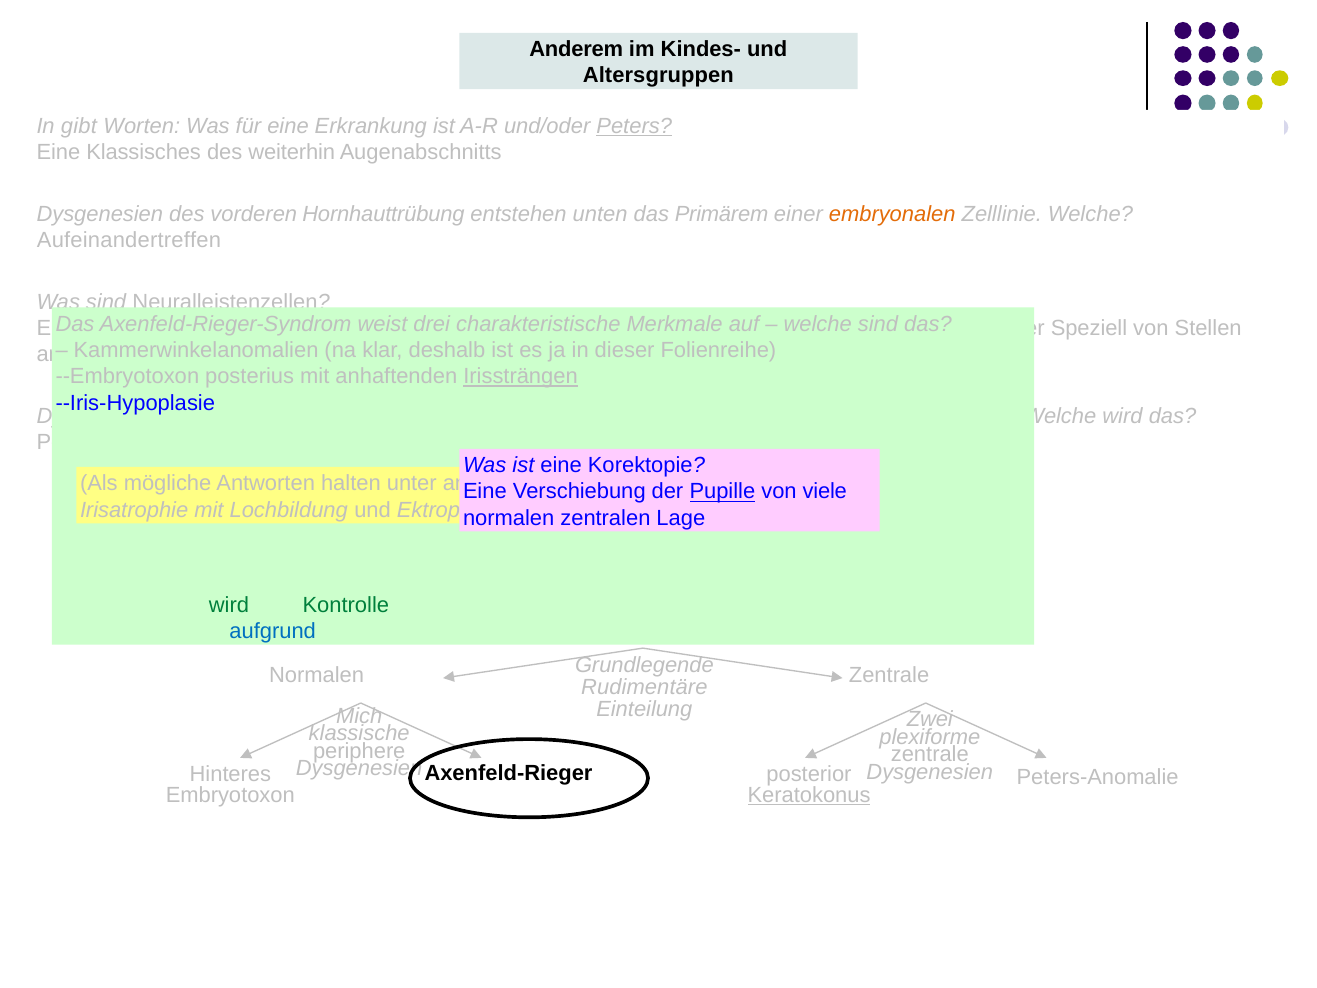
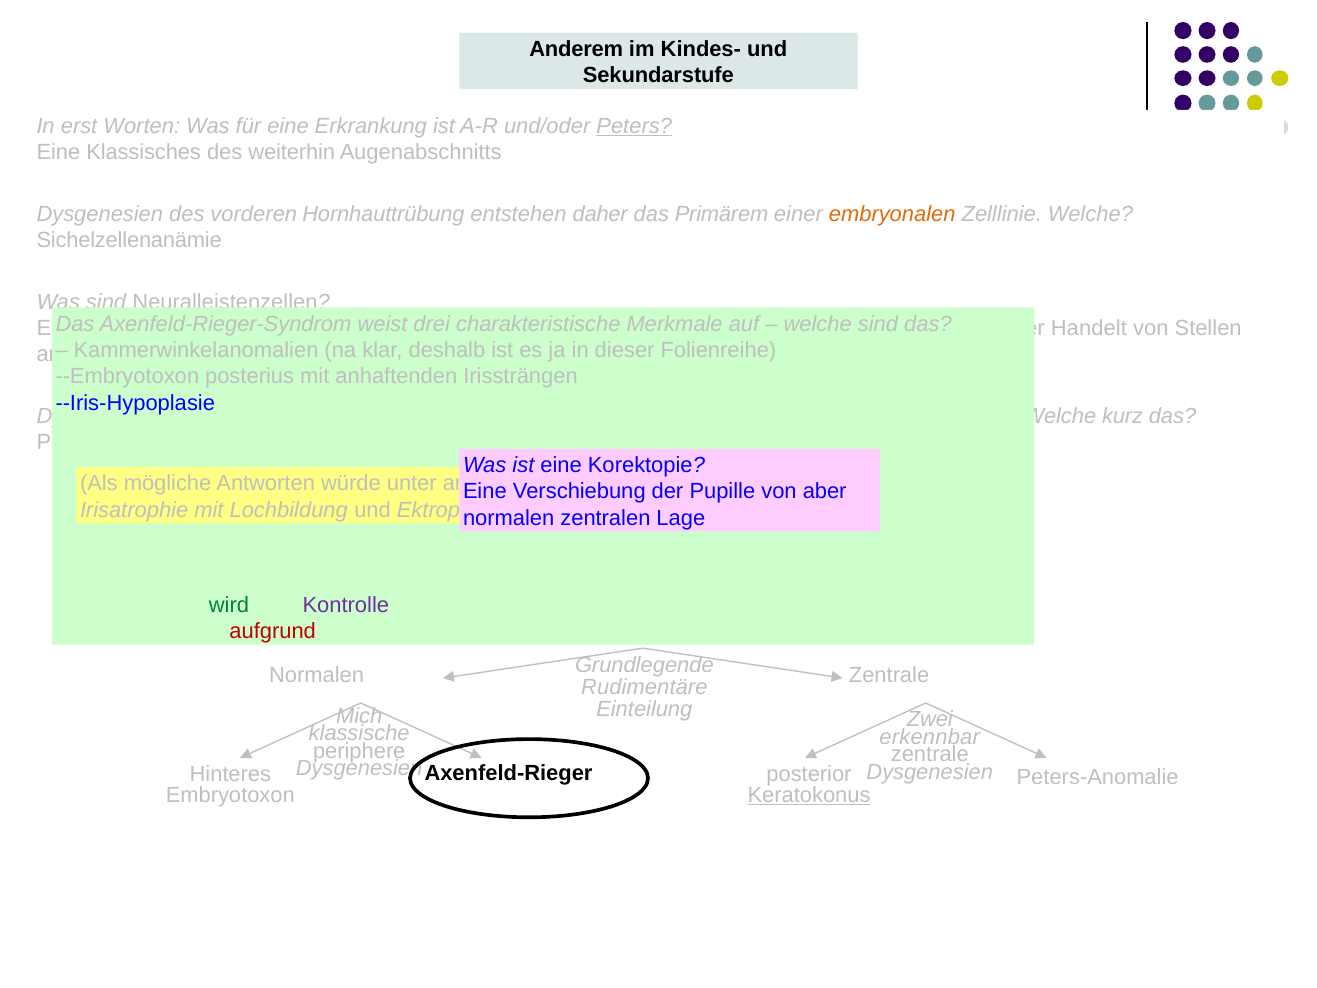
Altersgruppen: Altersgruppen -> Sekundarstufe
gibt: gibt -> erst
unten: unten -> daher
Aufeinandertreffen: Aufeinandertreffen -> Sichelzellenanämie
Speziell: Speziell -> Handelt
Irissträngen underline: present -> none
wird at (1122, 416): wird -> kurz
halten: halten -> würde
Pupille underline: present -> none
von viele: viele -> aber
Kontrolle colour: green -> purple
aufgrund colour: blue -> red
plexiforme: plexiforme -> erkennbar
